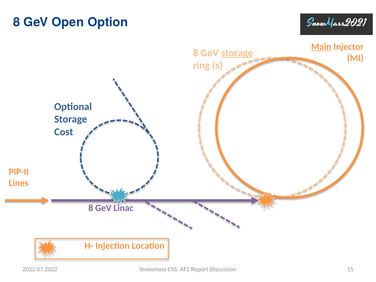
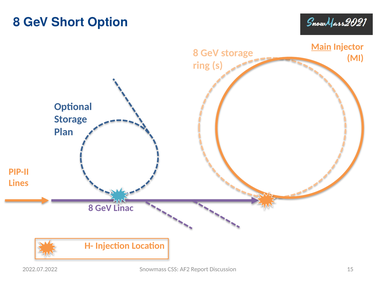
Open: Open -> Short
storage at (237, 53) underline: present -> none
Cost: Cost -> Plan
